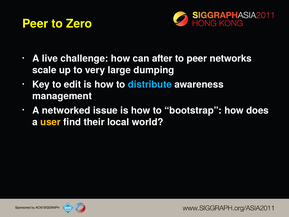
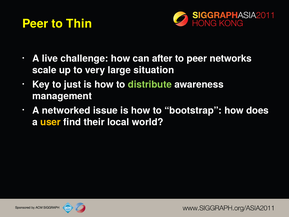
Zero: Zero -> Thin
dumping: dumping -> situation
edit: edit -> just
distribute colour: light blue -> light green
